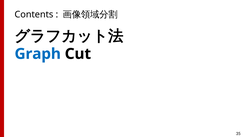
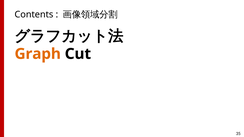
Graph colour: blue -> orange
